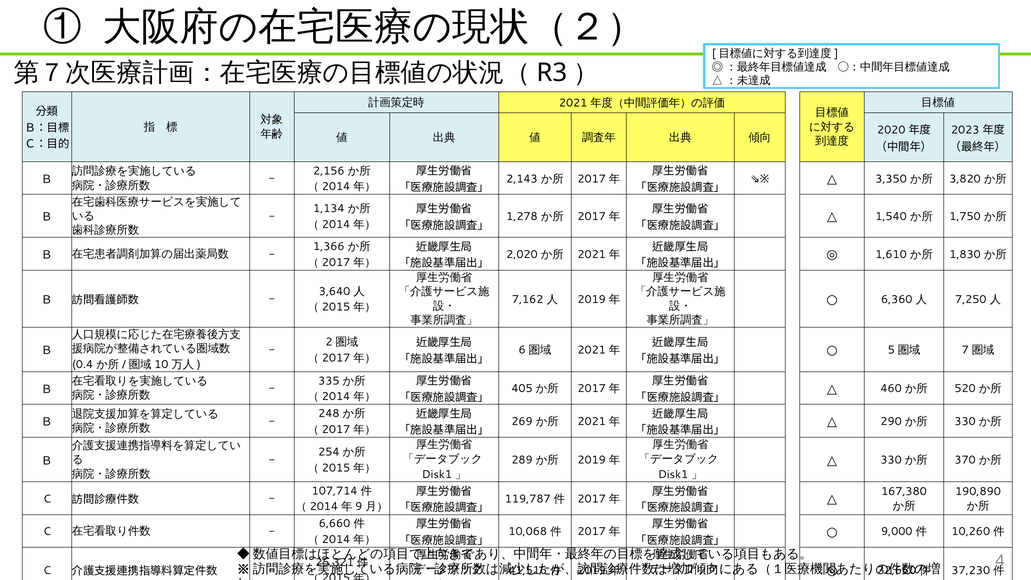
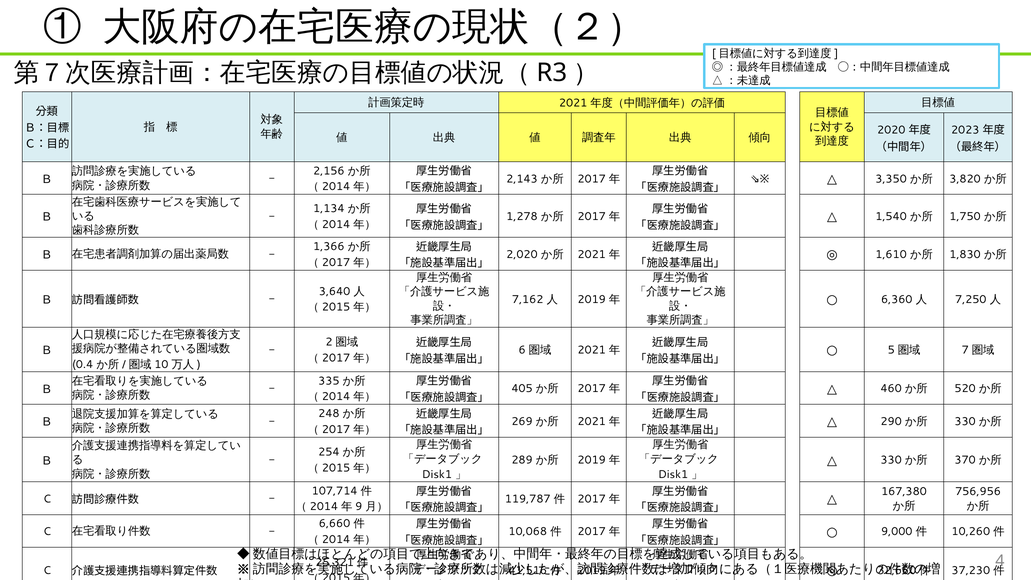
190,890: 190,890 -> 756,956
